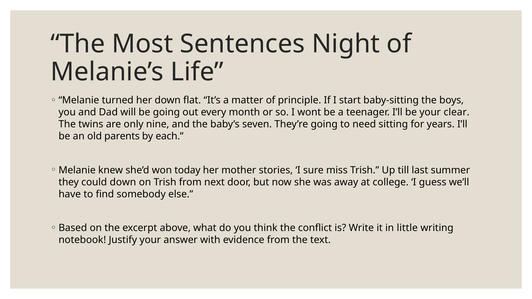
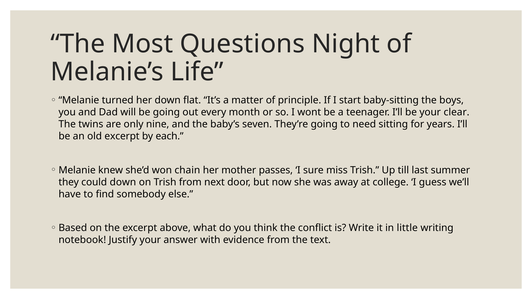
Sentences: Sentences -> Questions
old parents: parents -> excerpt
today: today -> chain
stories: stories -> passes
